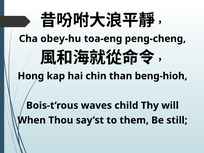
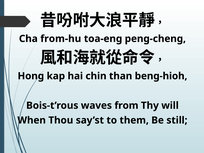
obey-hu: obey-hu -> from-hu
child: child -> from
